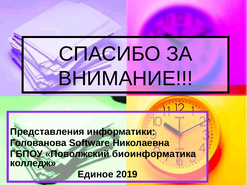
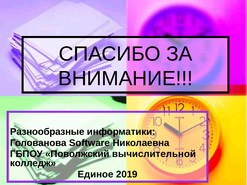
Представления: Представления -> Разнообразные
биоинформатика: биоинформатика -> вычислительной
